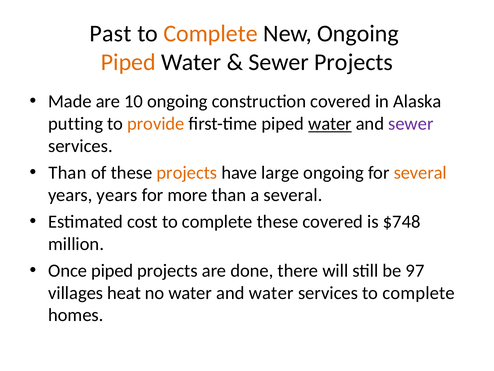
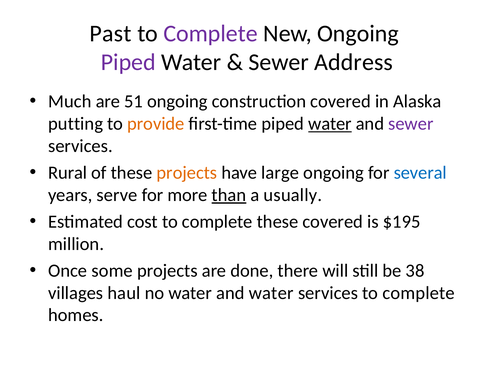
Complete at (211, 33) colour: orange -> purple
Piped at (128, 62) colour: orange -> purple
Sewer Projects: Projects -> Address
Made: Made -> Much
10: 10 -> 51
Than at (67, 172): Than -> Rural
several at (420, 172) colour: orange -> blue
years years: years -> serve
than at (229, 195) underline: none -> present
a several: several -> usually
$748: $748 -> $195
Once piped: piped -> some
97: 97 -> 38
heat: heat -> haul
